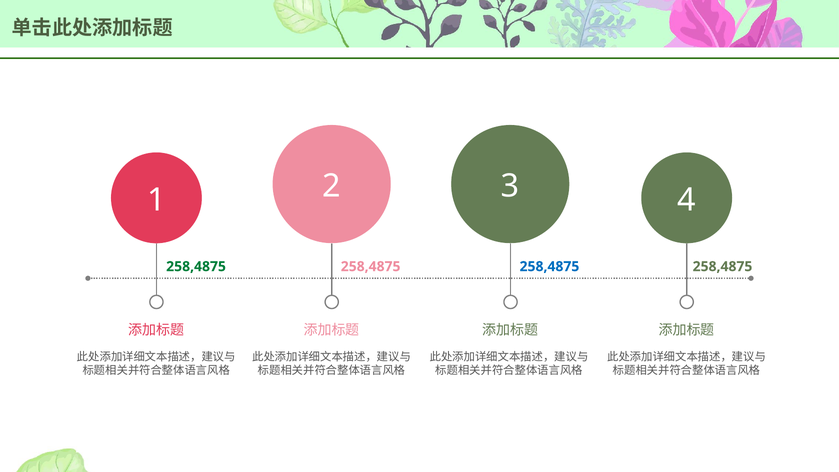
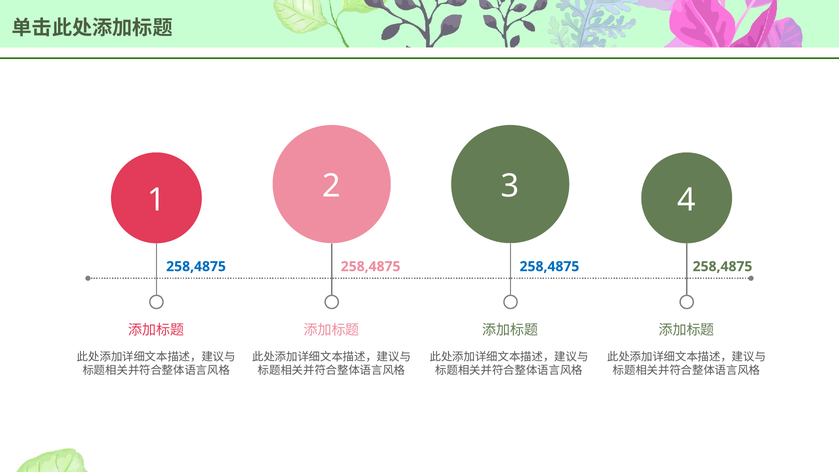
258,4875 at (196, 267) colour: green -> blue
